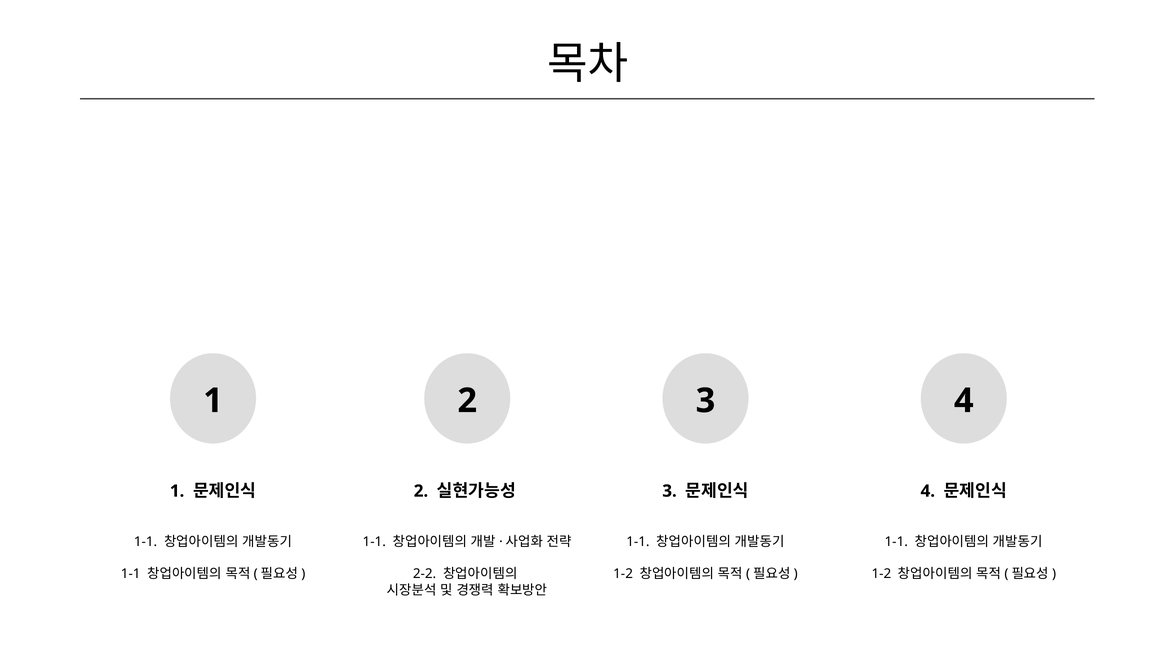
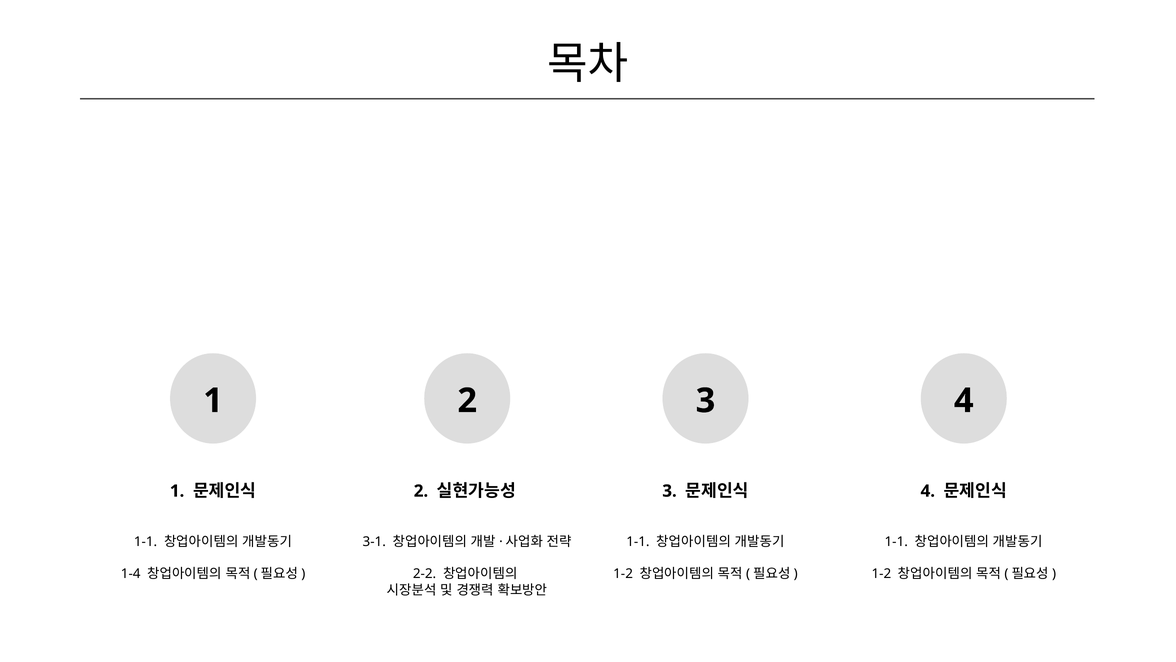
1-1 at (374, 541): 1-1 -> 3-1
1-1 at (131, 574): 1-1 -> 1-4
